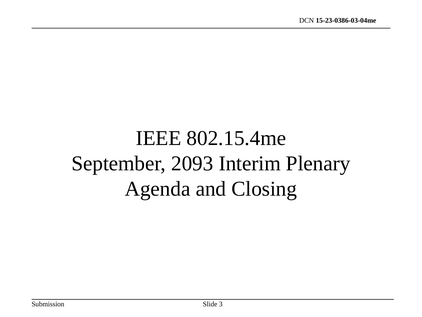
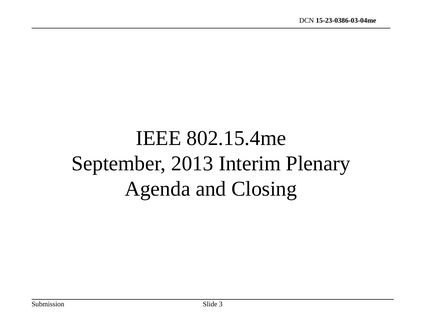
2093: 2093 -> 2013
